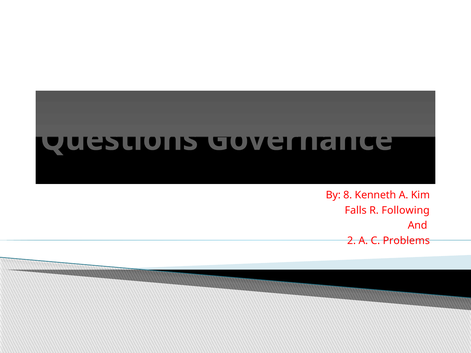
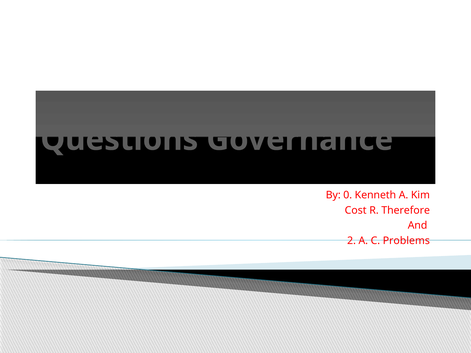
8: 8 -> 0
Falls: Falls -> Cost
Following: Following -> Therefore
